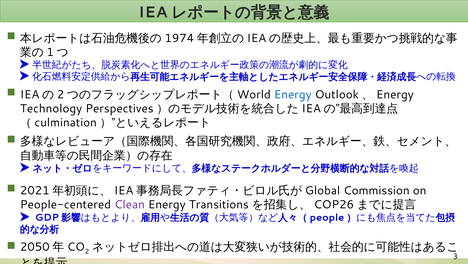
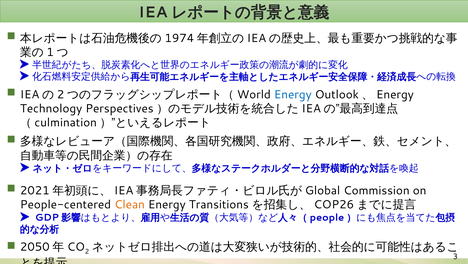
Clean colour: purple -> orange
